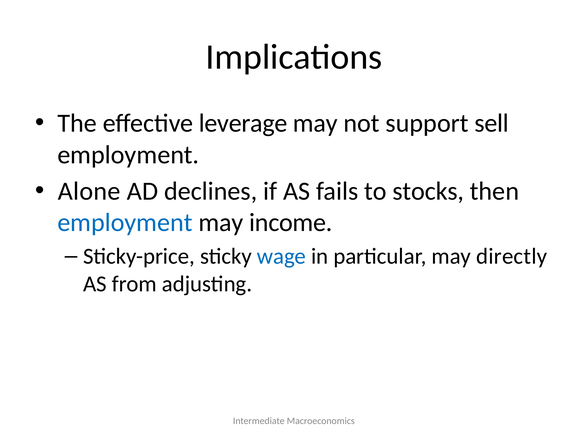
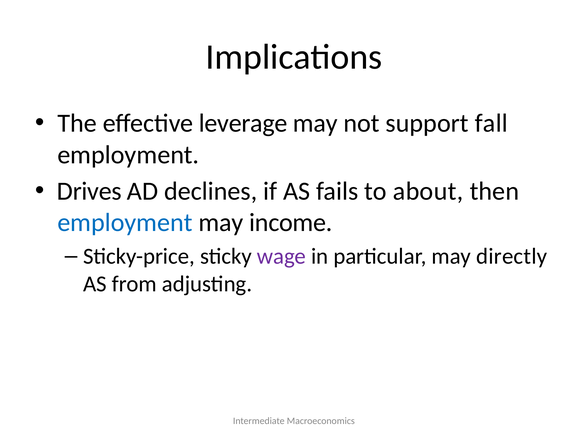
sell: sell -> fall
Alone: Alone -> Drives
stocks: stocks -> about
wage colour: blue -> purple
